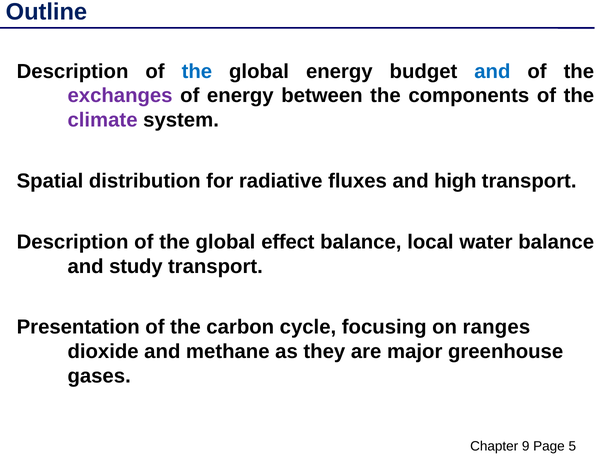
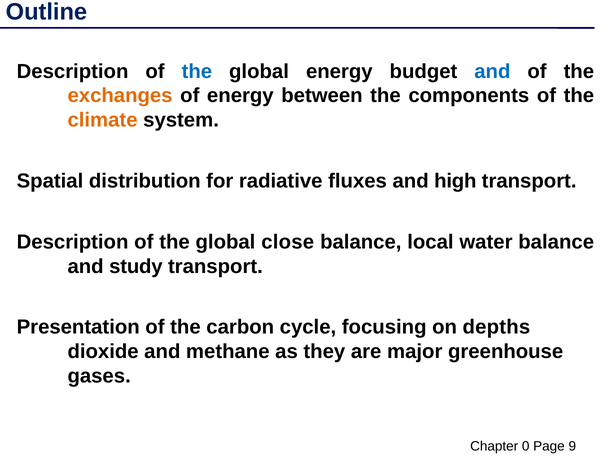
exchanges colour: purple -> orange
climate colour: purple -> orange
effect: effect -> close
ranges: ranges -> depths
9: 9 -> 0
5: 5 -> 9
